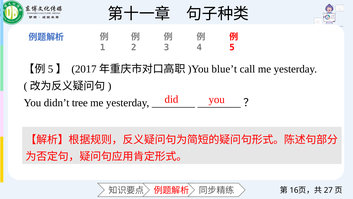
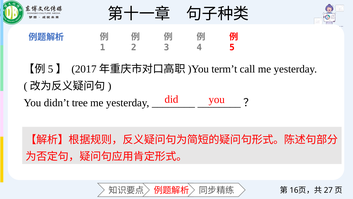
blue’t: blue’t -> term’t
